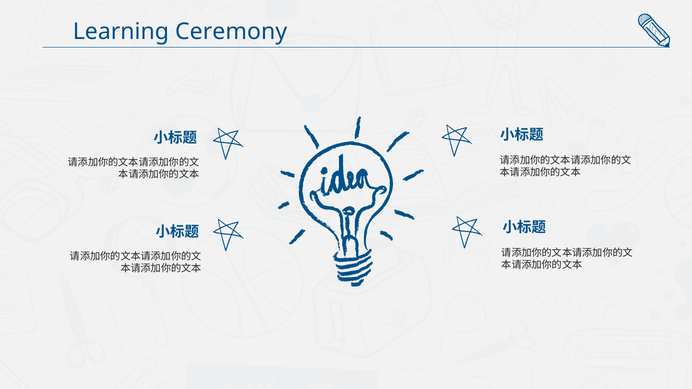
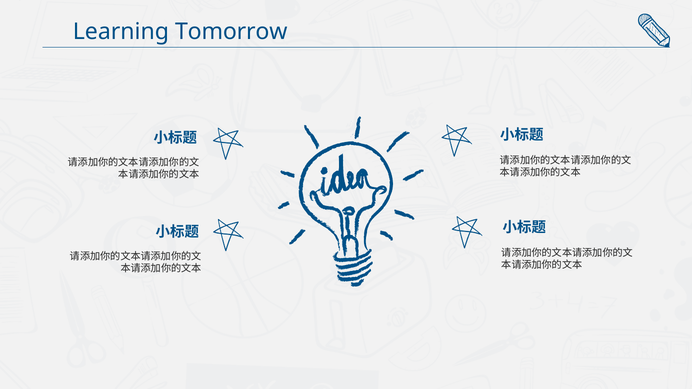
Ceremony: Ceremony -> Tomorrow
